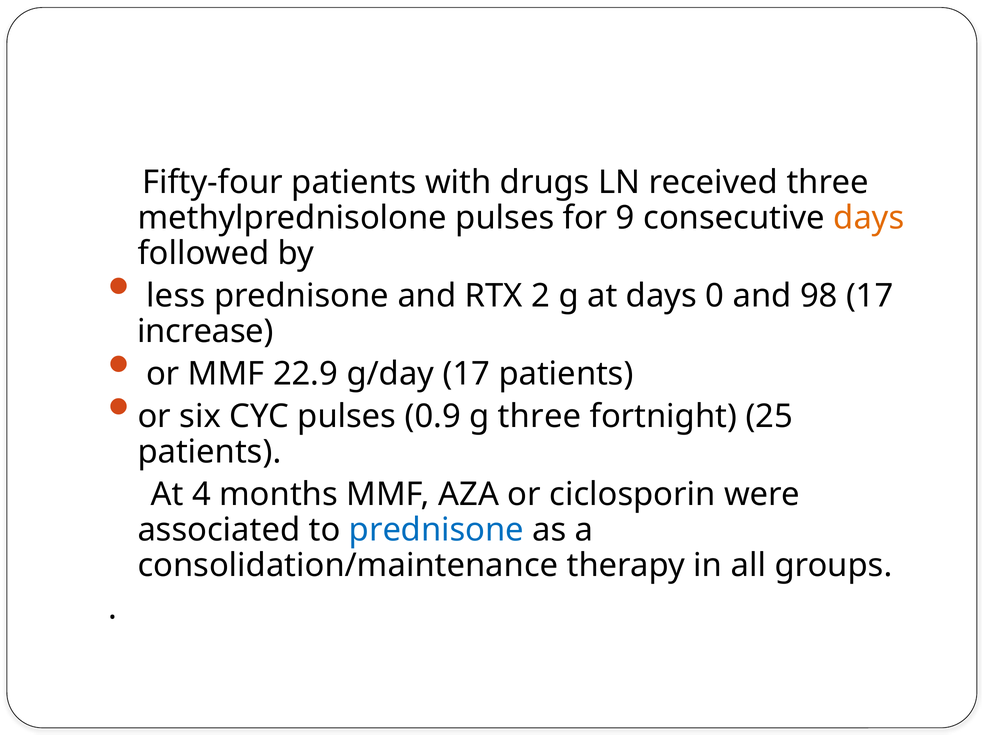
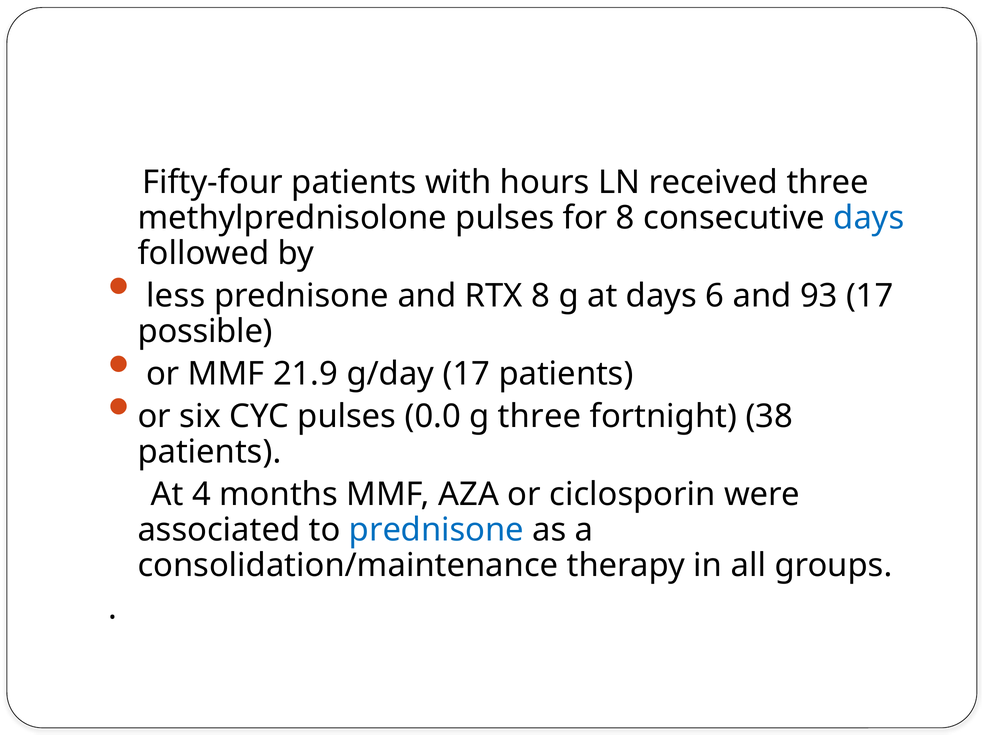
drugs: drugs -> hours
for 9: 9 -> 8
days at (869, 218) colour: orange -> blue
RTX 2: 2 -> 8
0: 0 -> 6
98: 98 -> 93
increase: increase -> possible
22.9: 22.9 -> 21.9
0.9: 0.9 -> 0.0
25: 25 -> 38
